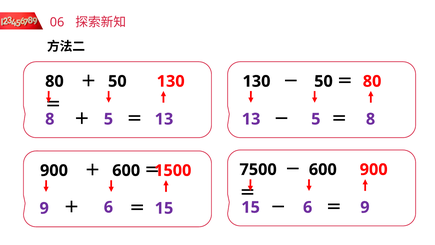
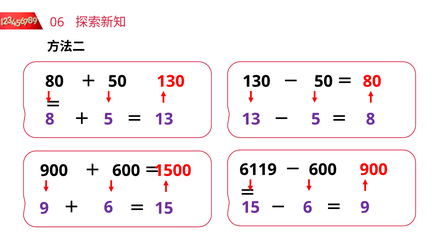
7500: 7500 -> 6119
